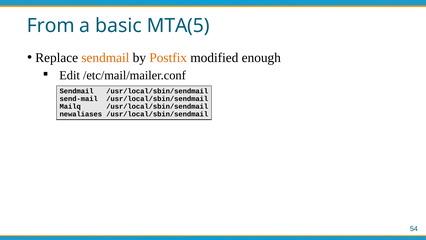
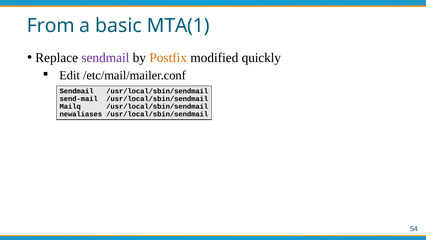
MTA(5: MTA(5 -> MTA(1
sendmail at (105, 58) colour: orange -> purple
enough: enough -> quickly
